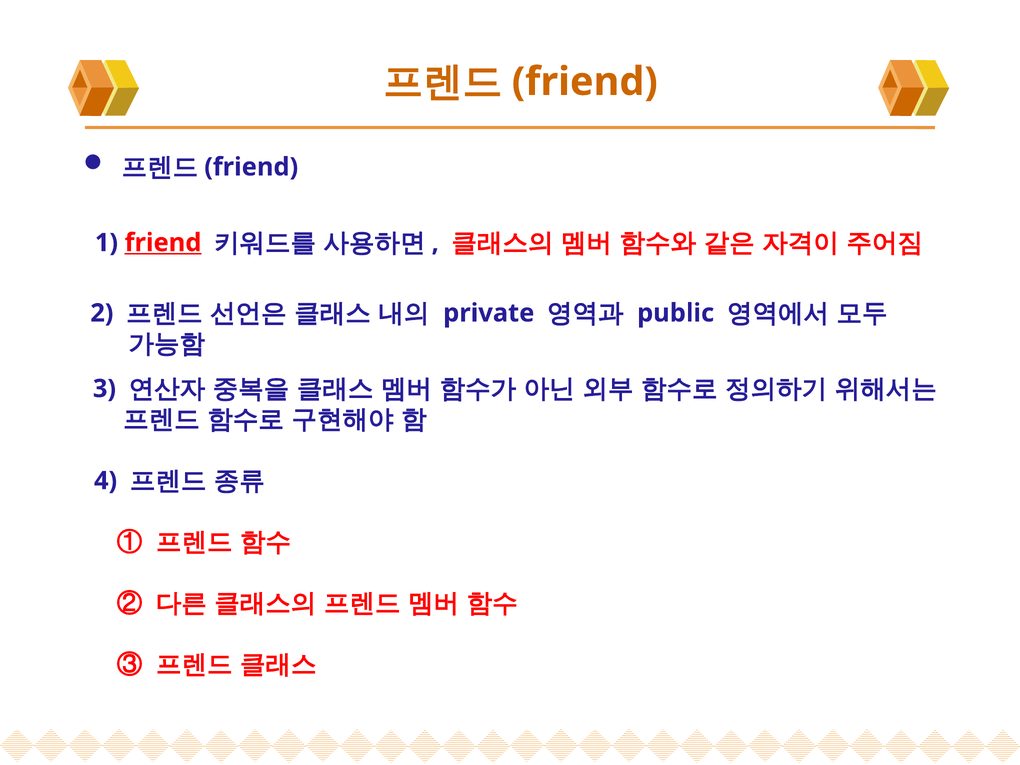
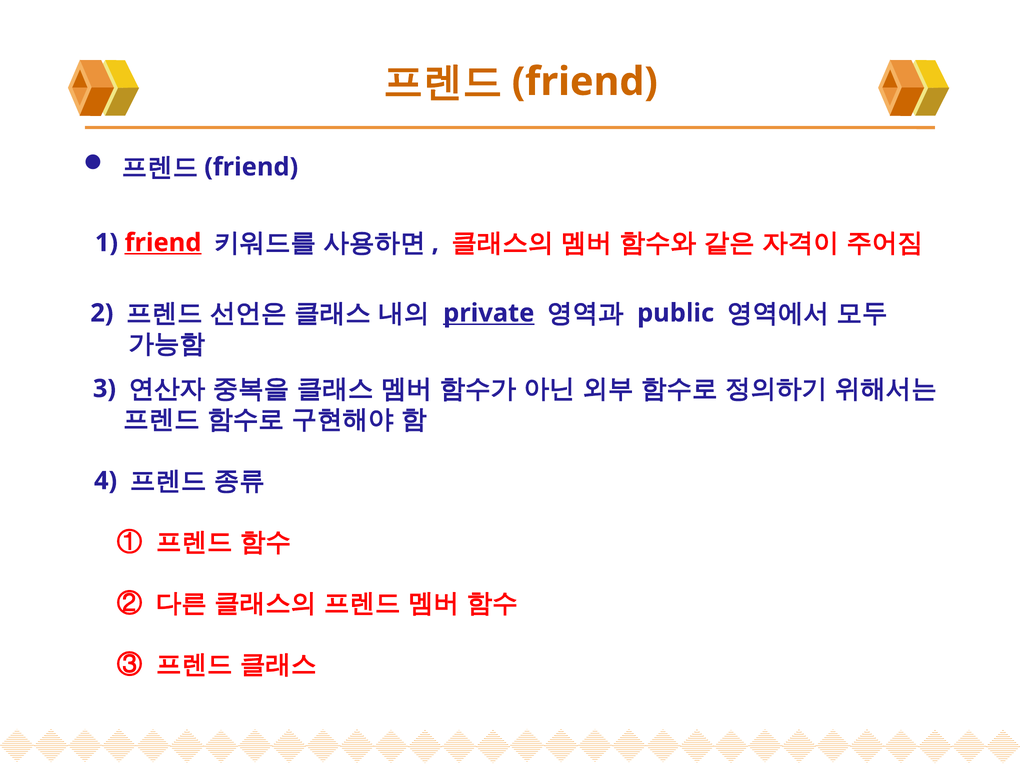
private underline: none -> present
